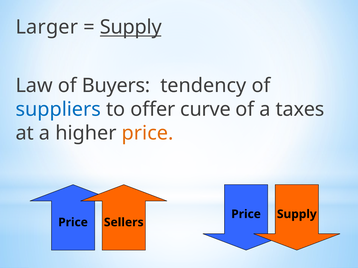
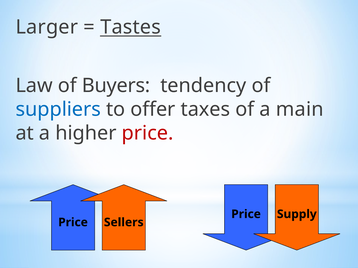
Supply at (131, 27): Supply -> Tastes
curve: curve -> taxes
taxes: taxes -> main
price at (148, 133) colour: orange -> red
